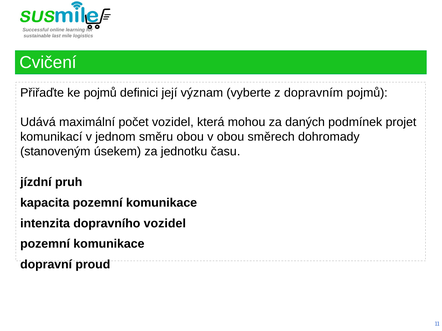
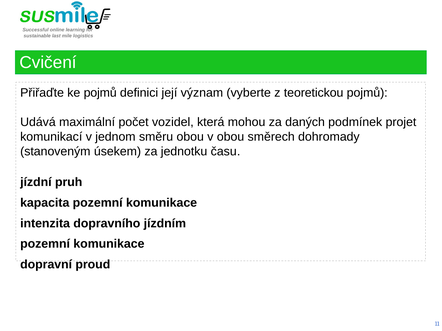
dopravním: dopravním -> teoretickou
dopravního vozidel: vozidel -> jízdním
